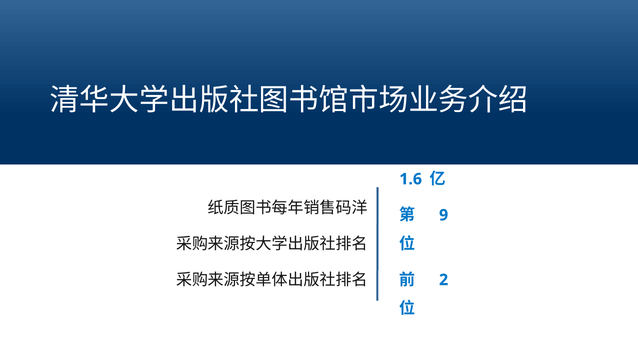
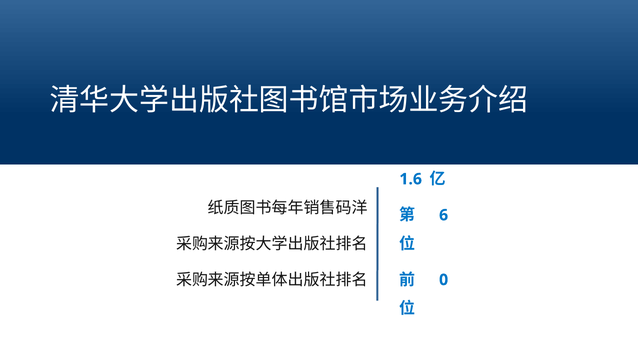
9: 9 -> 6
2: 2 -> 0
